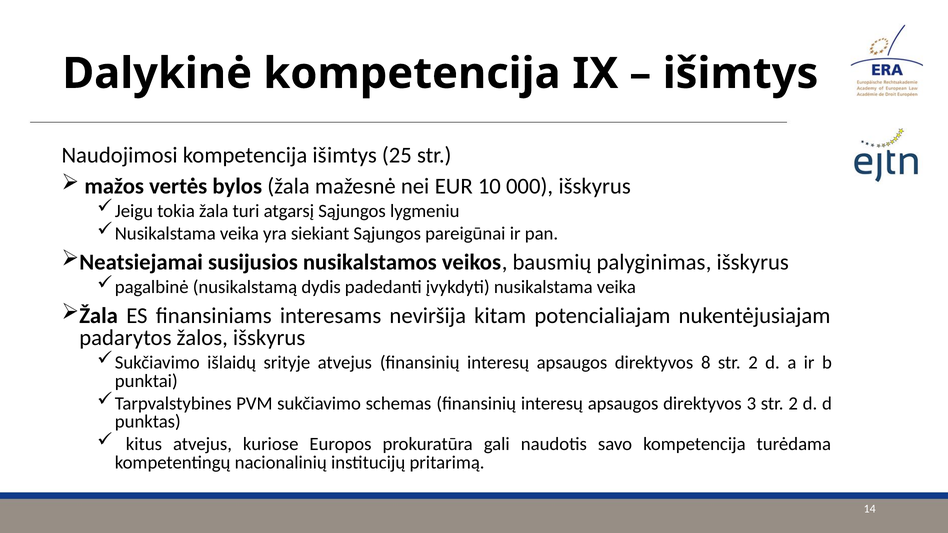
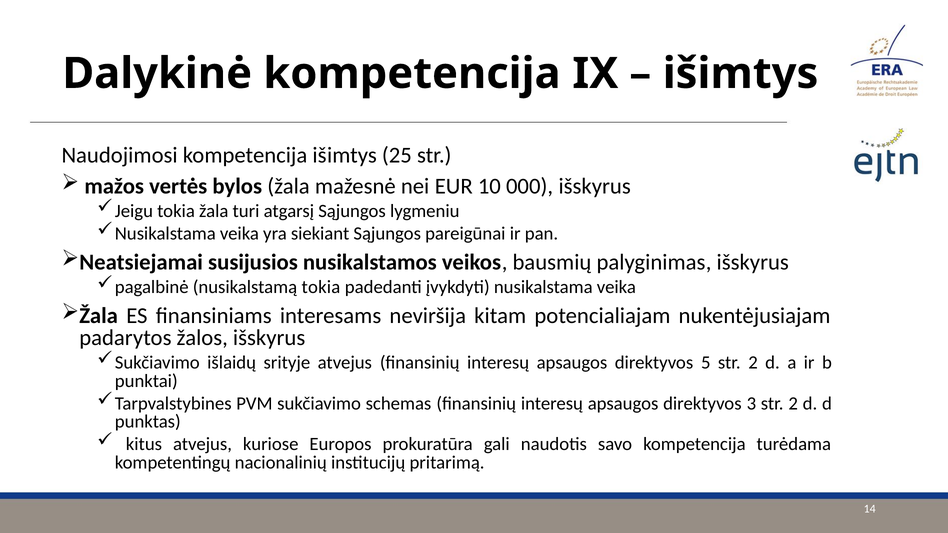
nusikalstamą dydis: dydis -> tokia
8: 8 -> 5
